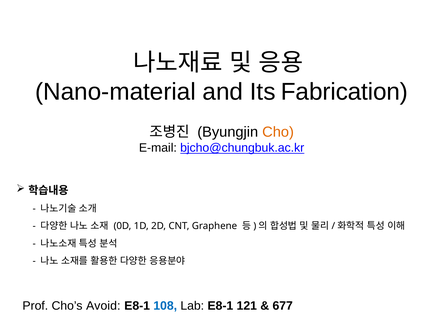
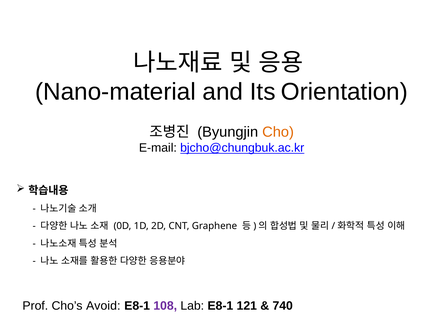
Fabrication: Fabrication -> Orientation
108 colour: blue -> purple
677: 677 -> 740
